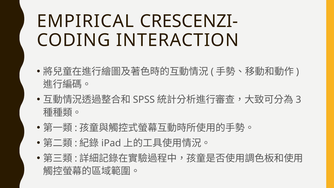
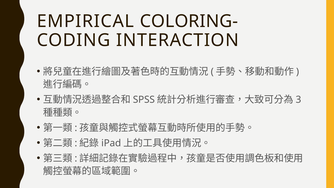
CRESCENZI-: CRESCENZI- -> COLORING-
